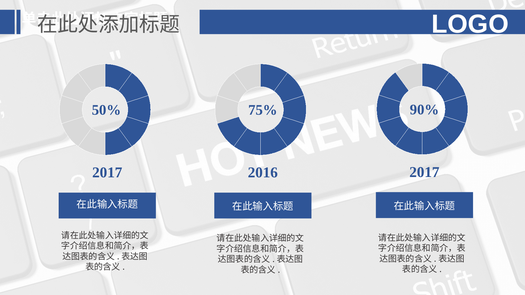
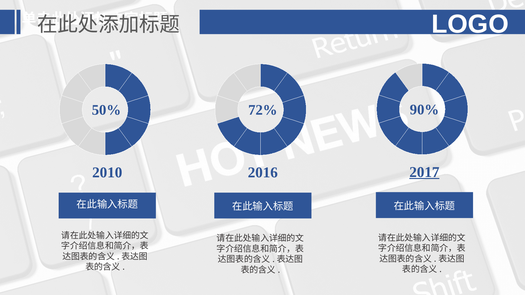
75%: 75% -> 72%
2017 at (424, 172) underline: none -> present
2017 at (107, 173): 2017 -> 2010
